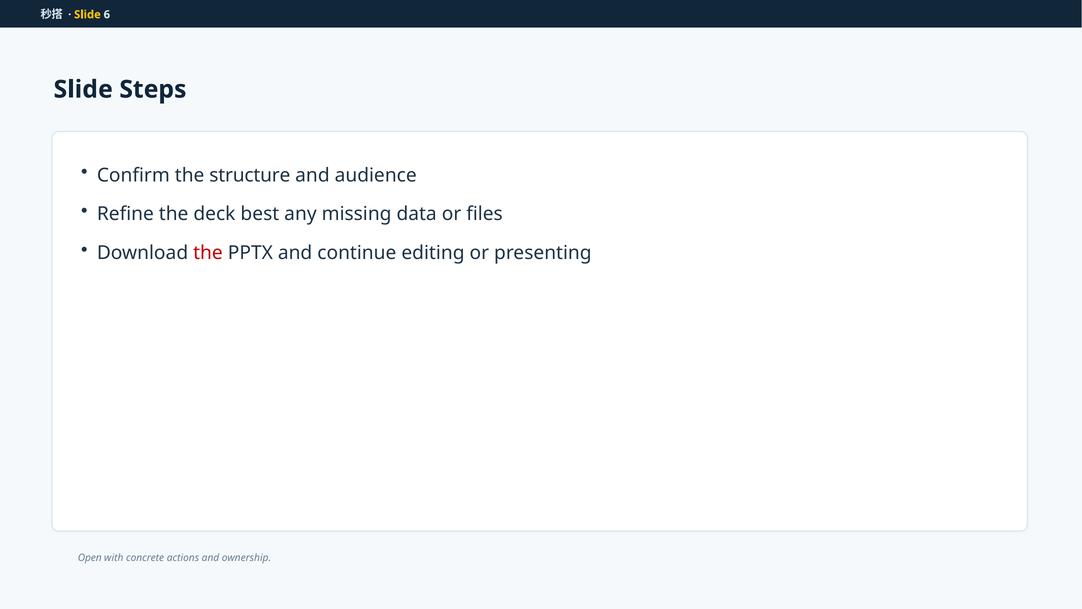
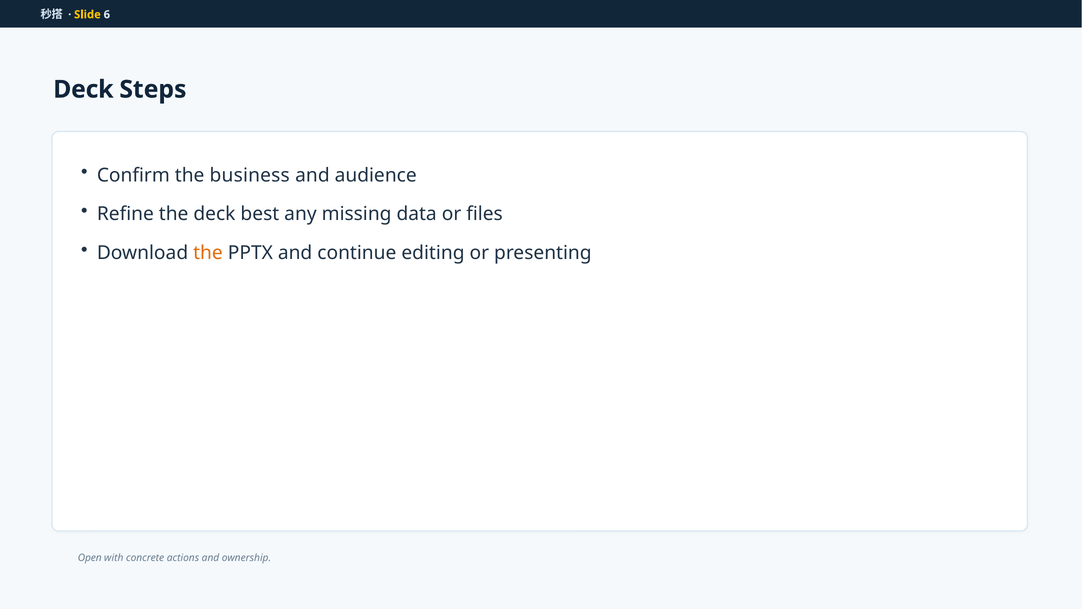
Slide at (83, 89): Slide -> Deck
structure: structure -> business
the at (208, 253) colour: red -> orange
